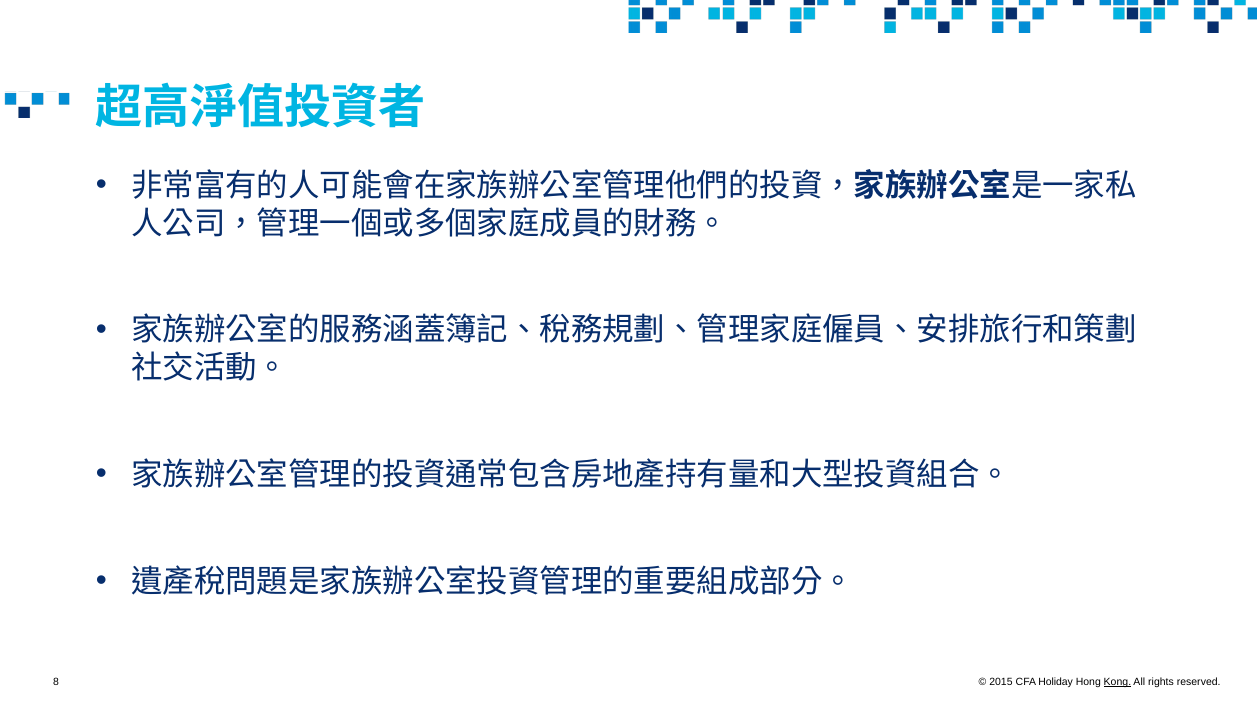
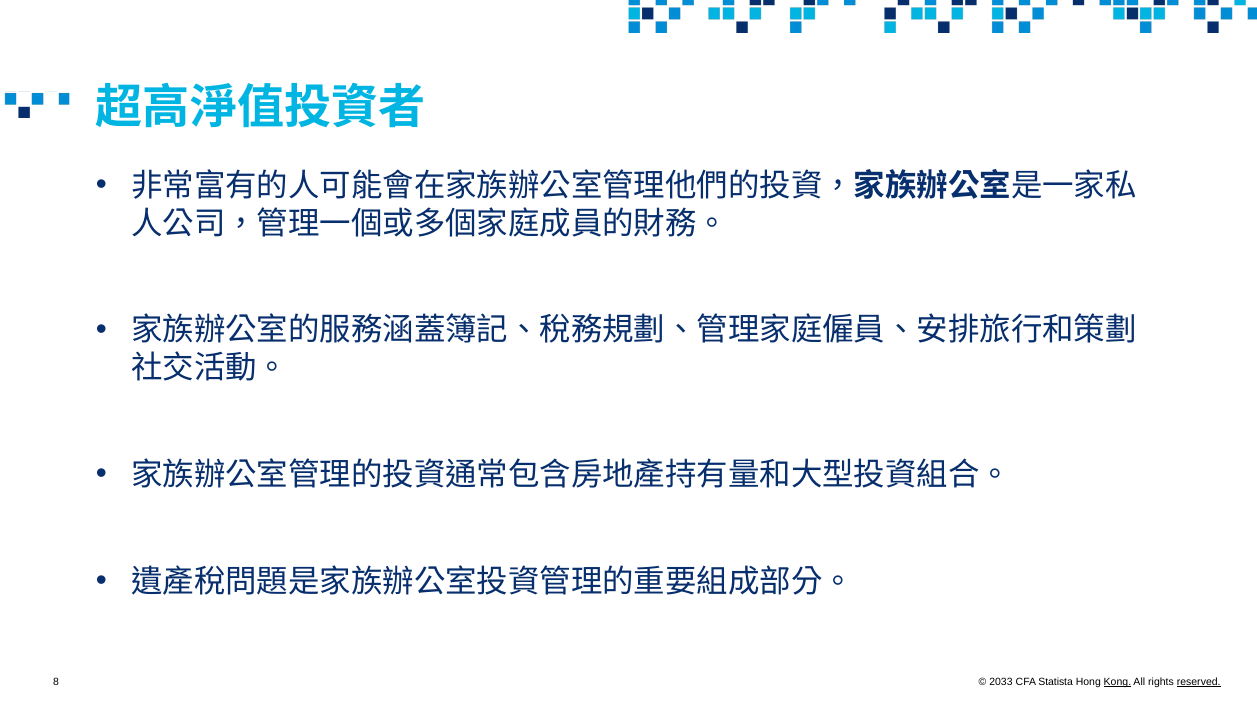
2015: 2015 -> 2033
Holiday: Holiday -> Statista
reserved underline: none -> present
